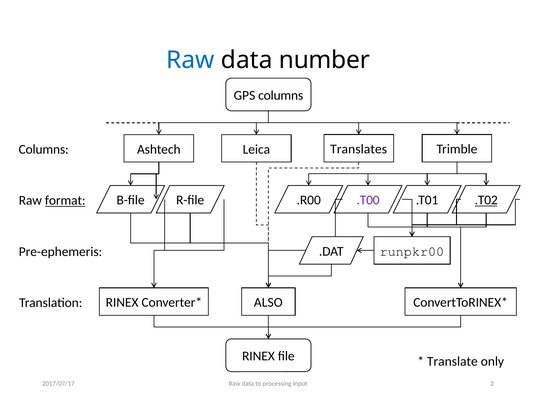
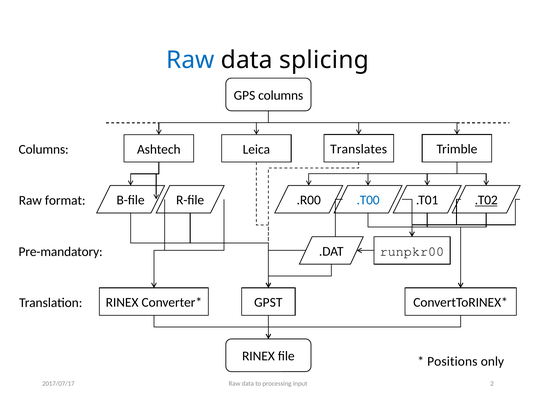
number: number -> splicing
.T00 colour: purple -> blue
format underline: present -> none
Pre-ephemeris: Pre-ephemeris -> Pre-mandatory
ALSO: ALSO -> GPST
Translate: Translate -> Positions
